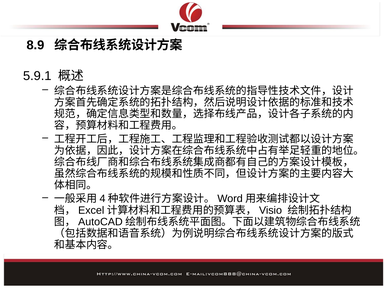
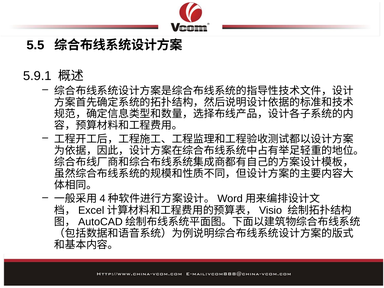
8.9: 8.9 -> 5.5
